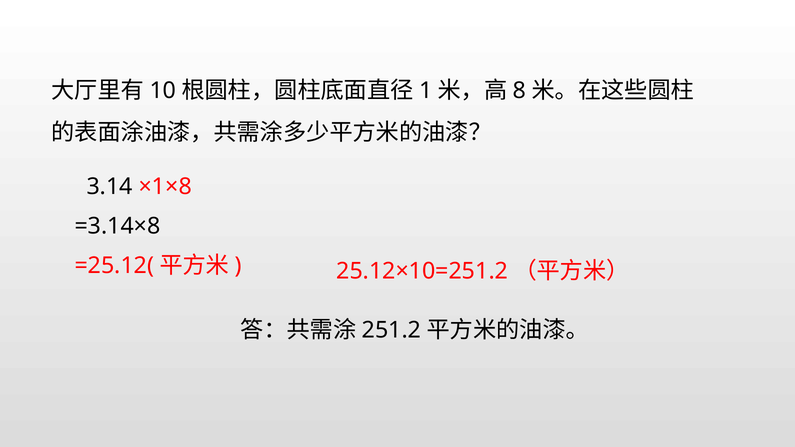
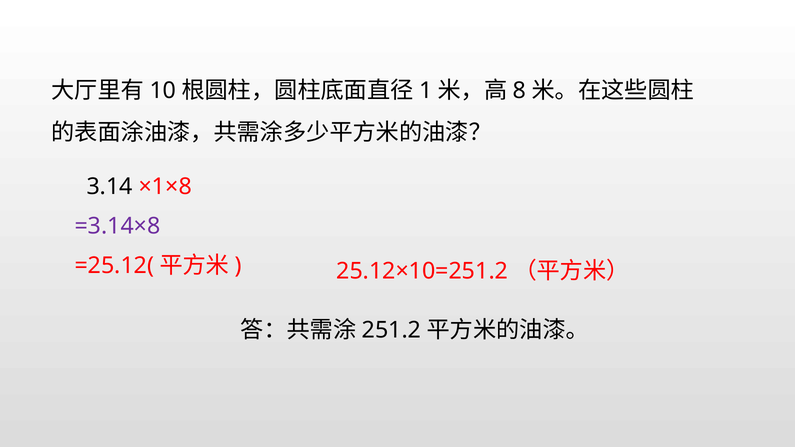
=3.14×8 colour: black -> purple
